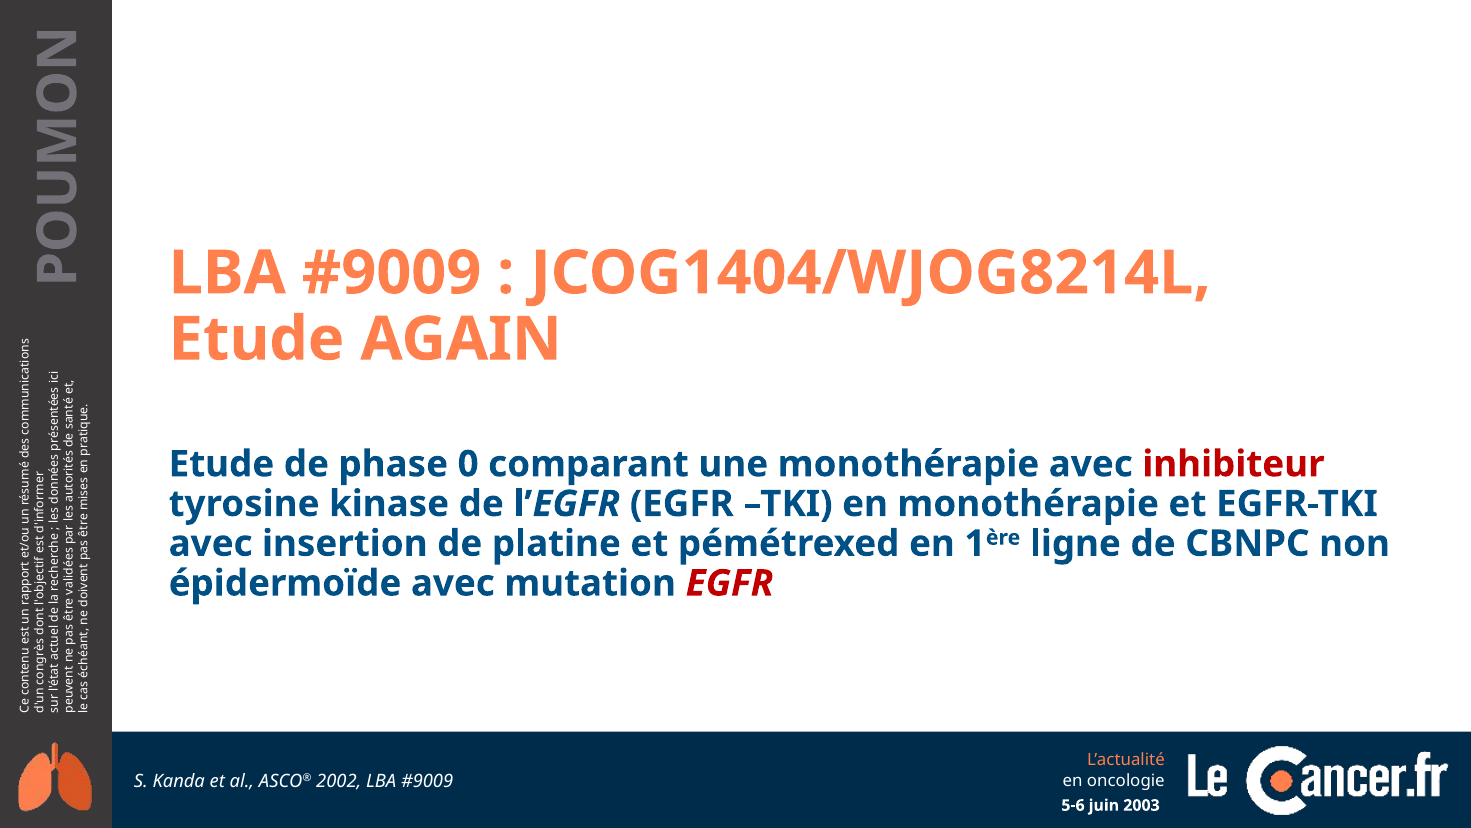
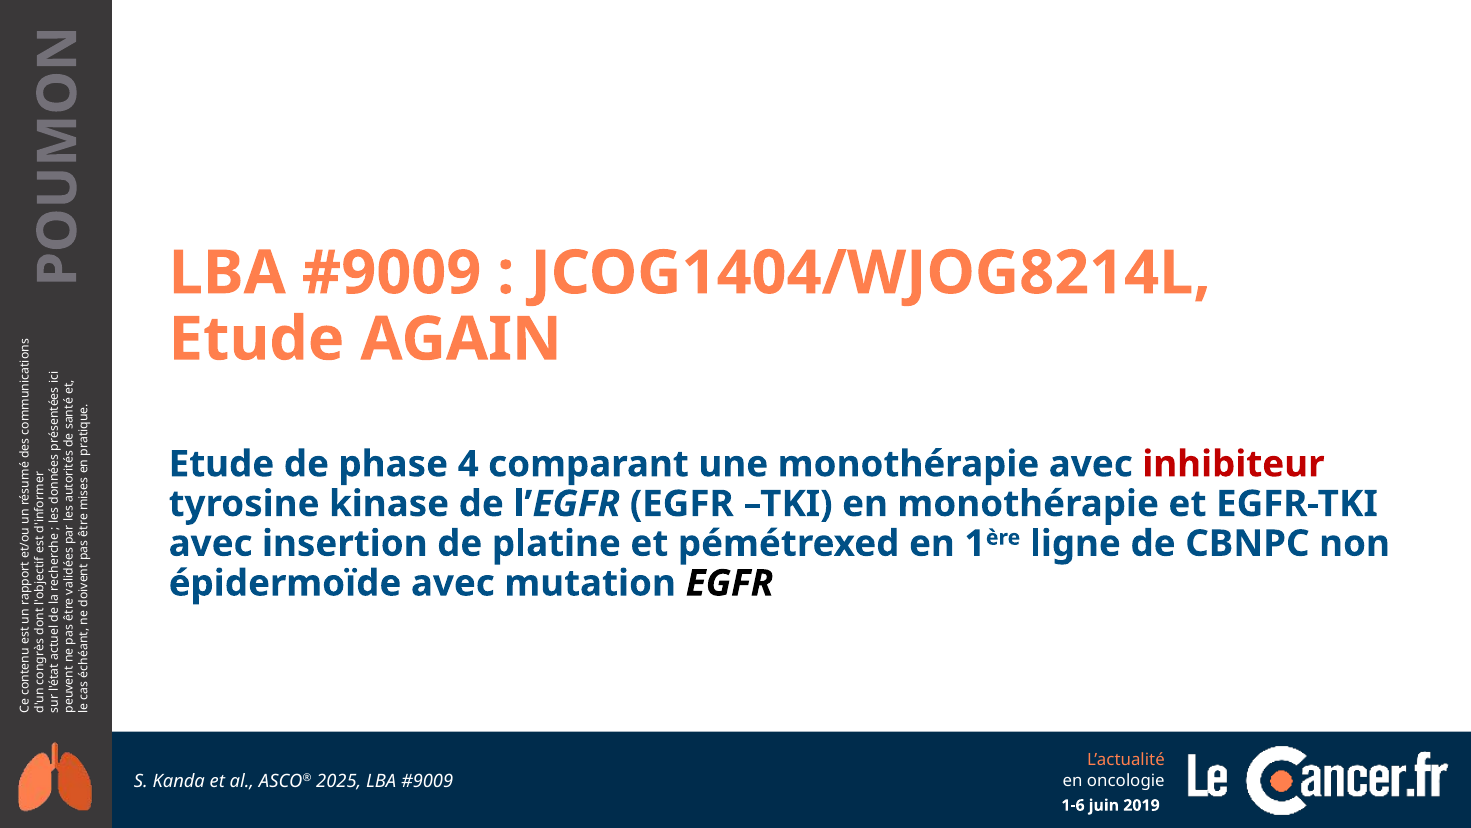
0: 0 -> 4
EGFR at (730, 583) colour: red -> black
2002: 2002 -> 2025
5-6: 5-6 -> 1-6
2003: 2003 -> 2019
